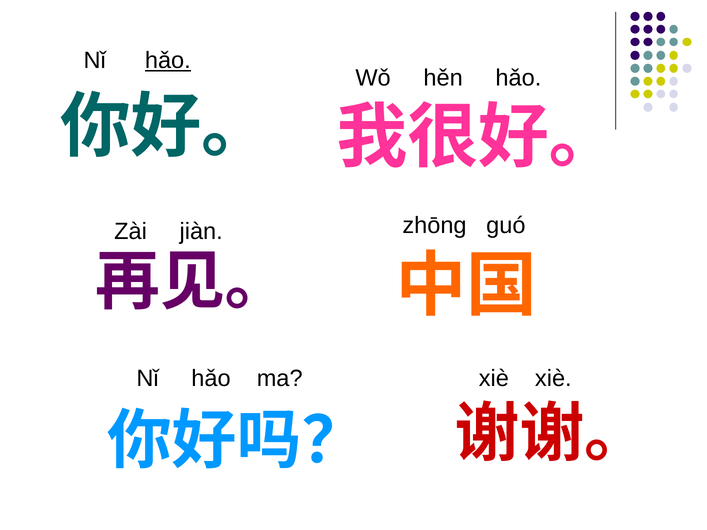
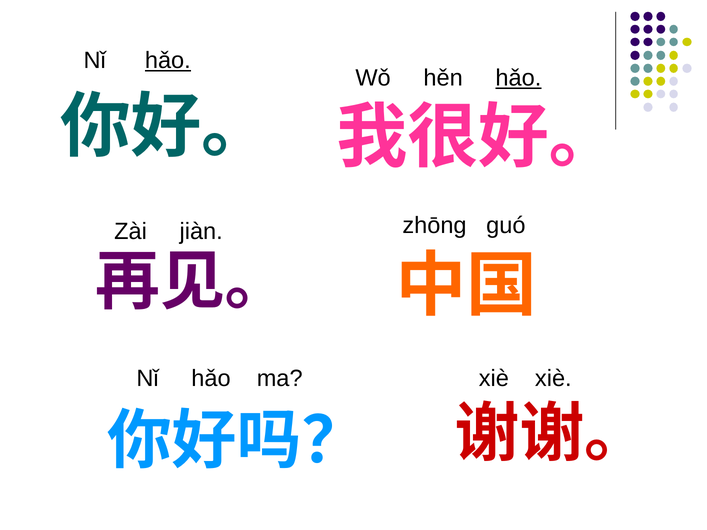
hǎo at (518, 78) underline: none -> present
